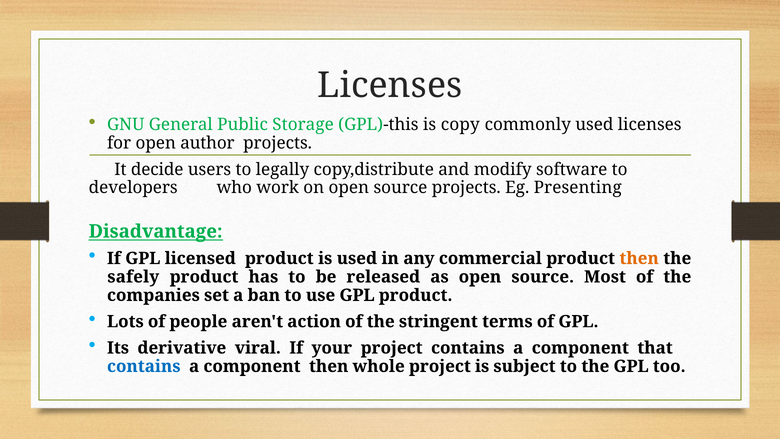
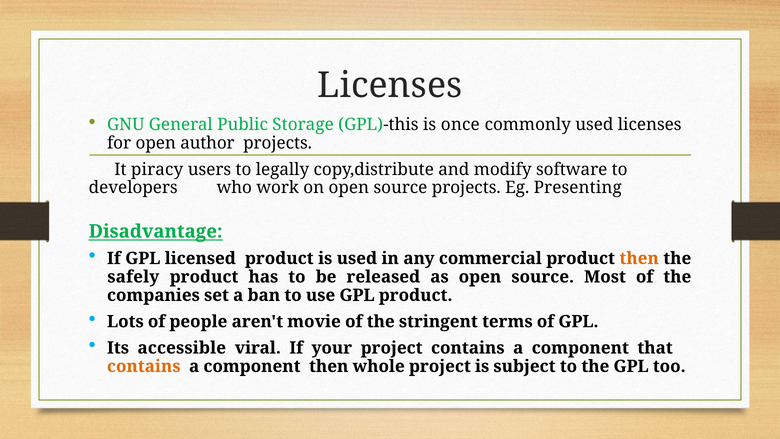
copy: copy -> once
decide: decide -> piracy
action: action -> movie
derivative: derivative -> accessible
contains at (144, 366) colour: blue -> orange
